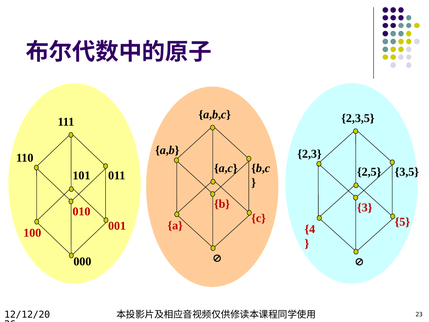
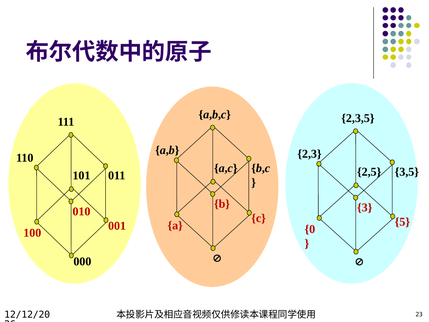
4: 4 -> 0
